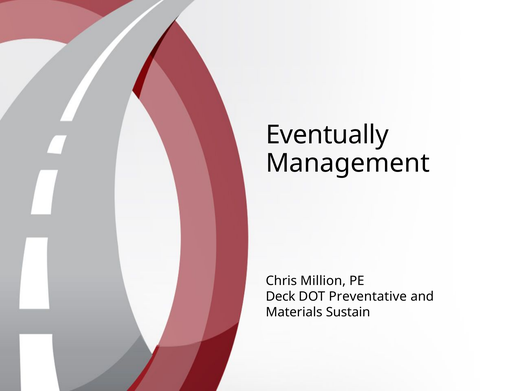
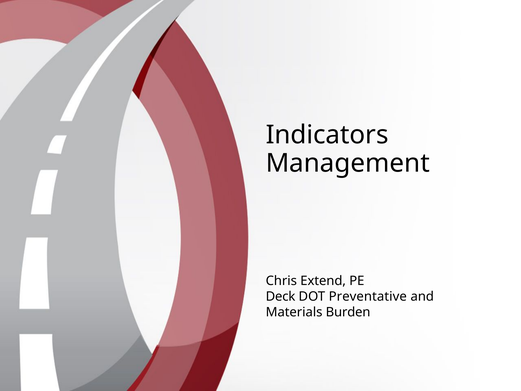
Eventually: Eventually -> Indicators
Million: Million -> Extend
Sustain: Sustain -> Burden
